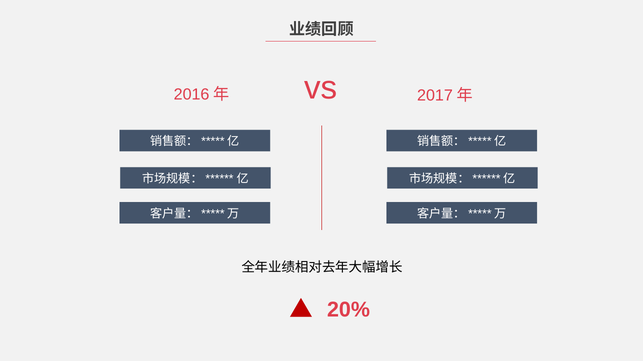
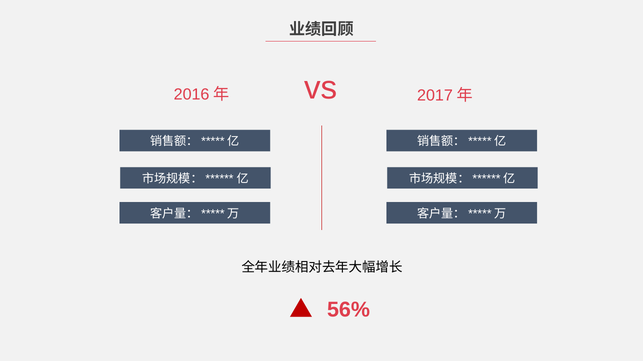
20%: 20% -> 56%
